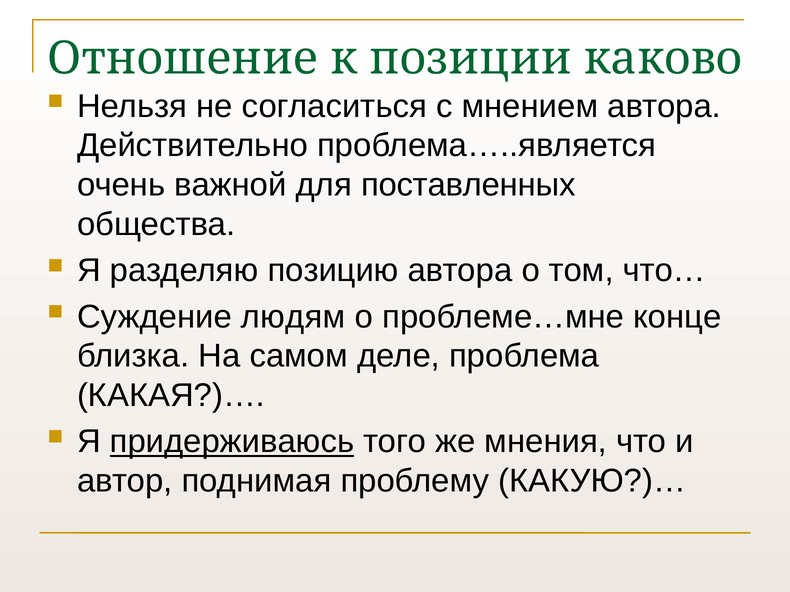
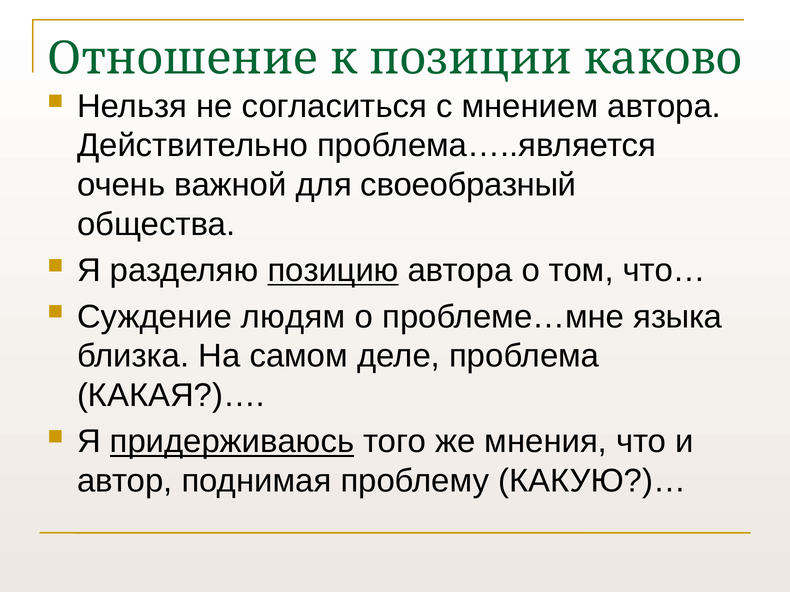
поставленных: поставленных -> своеобразный
позицию underline: none -> present
конце: конце -> языка
